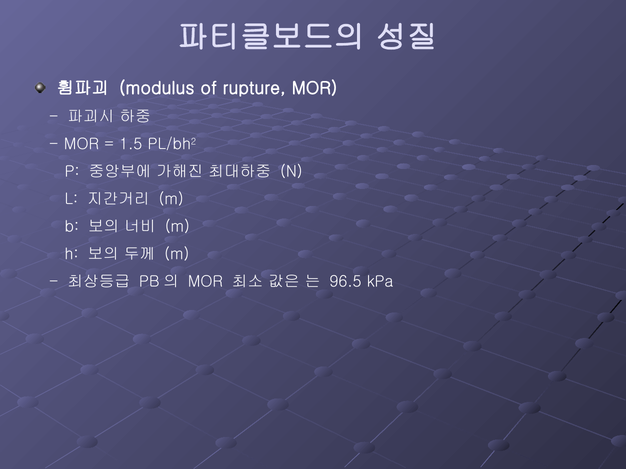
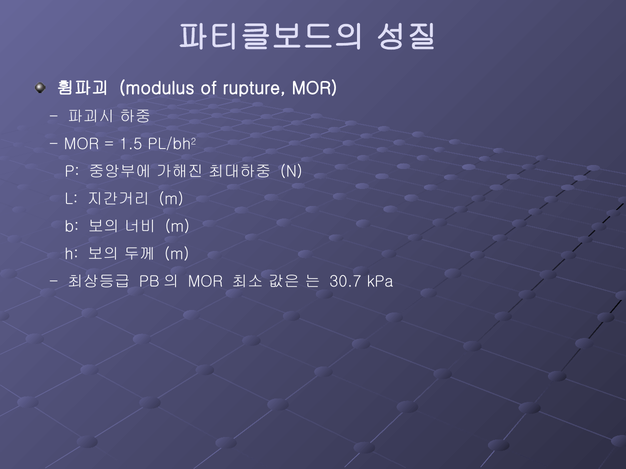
96.5: 96.5 -> 30.7
